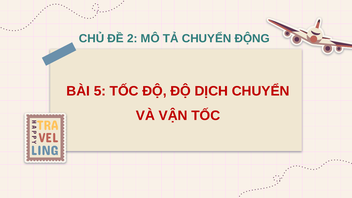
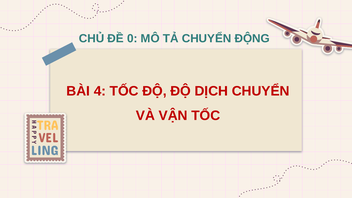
2: 2 -> 0
5: 5 -> 4
